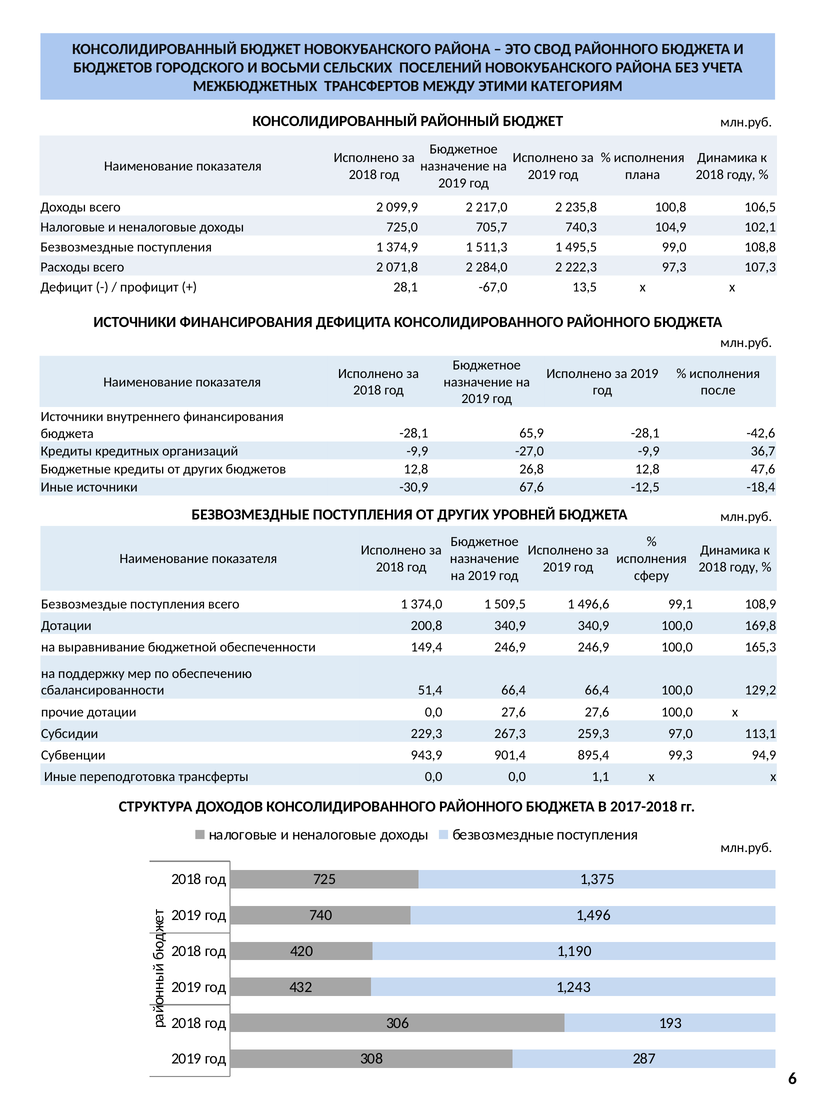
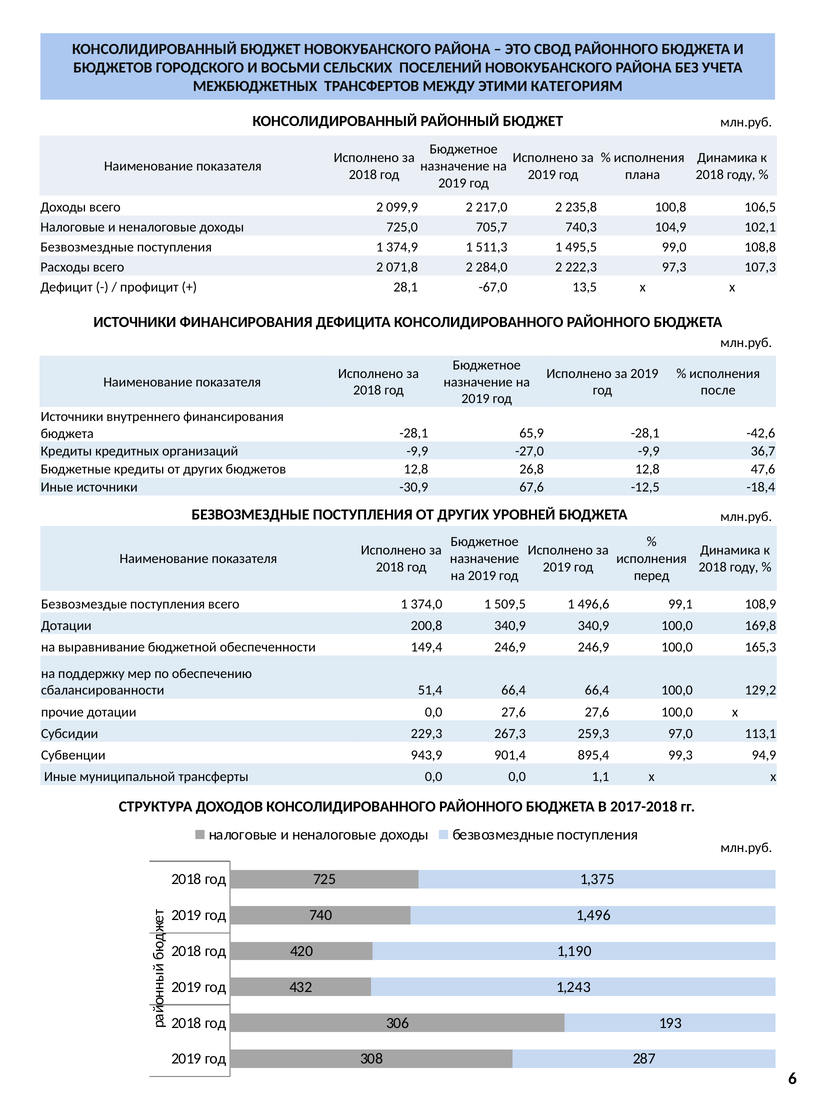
сферу: сферу -> перед
переподготовка: переподготовка -> муниципальной
